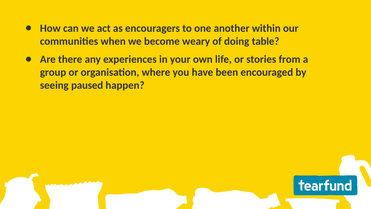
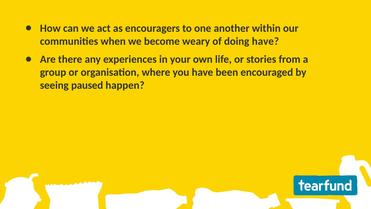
doing table: table -> have
